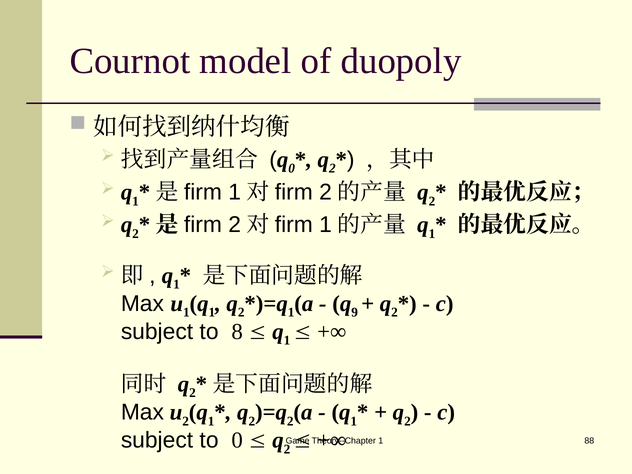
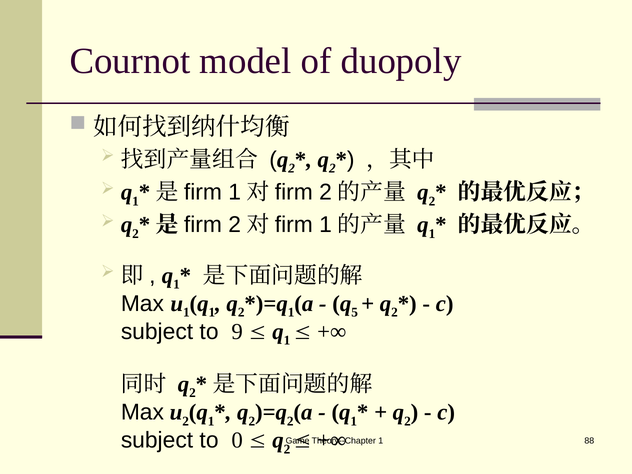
0 at (292, 169): 0 -> 2
9: 9 -> 5
8: 8 -> 9
